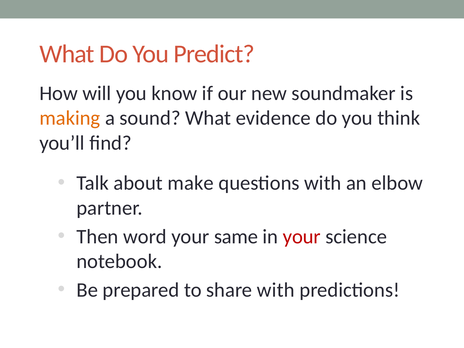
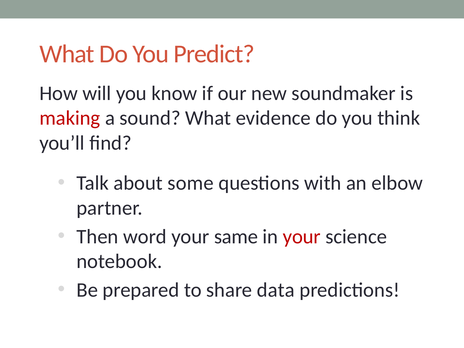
making colour: orange -> red
make: make -> some
share with: with -> data
